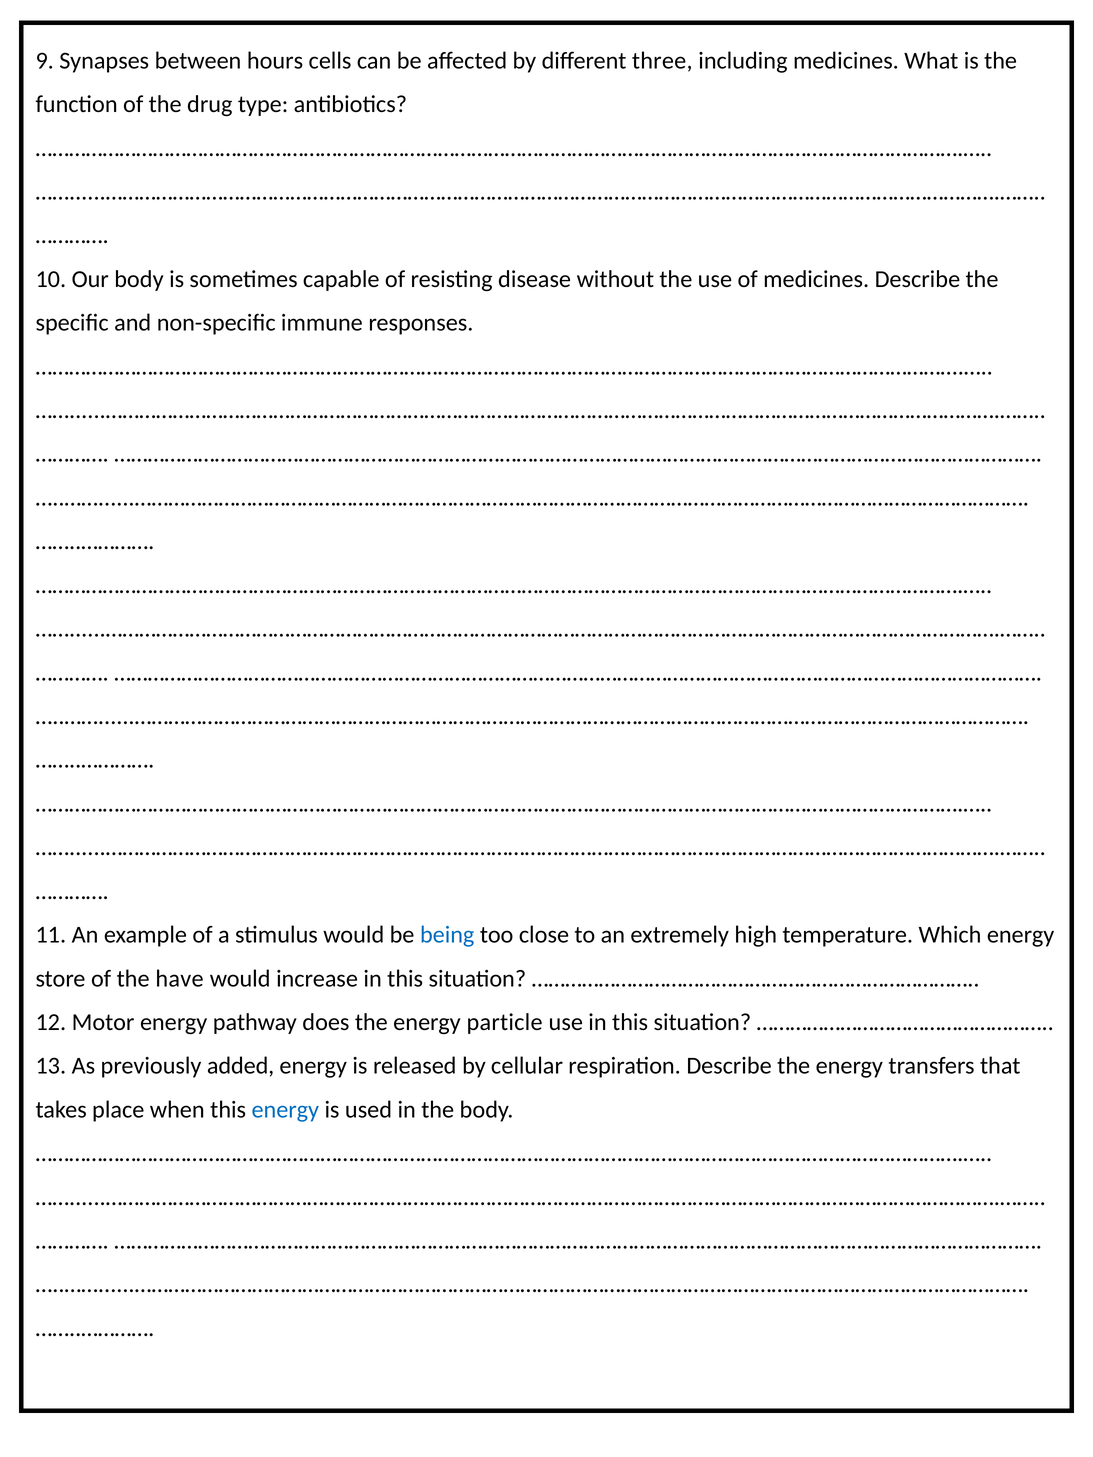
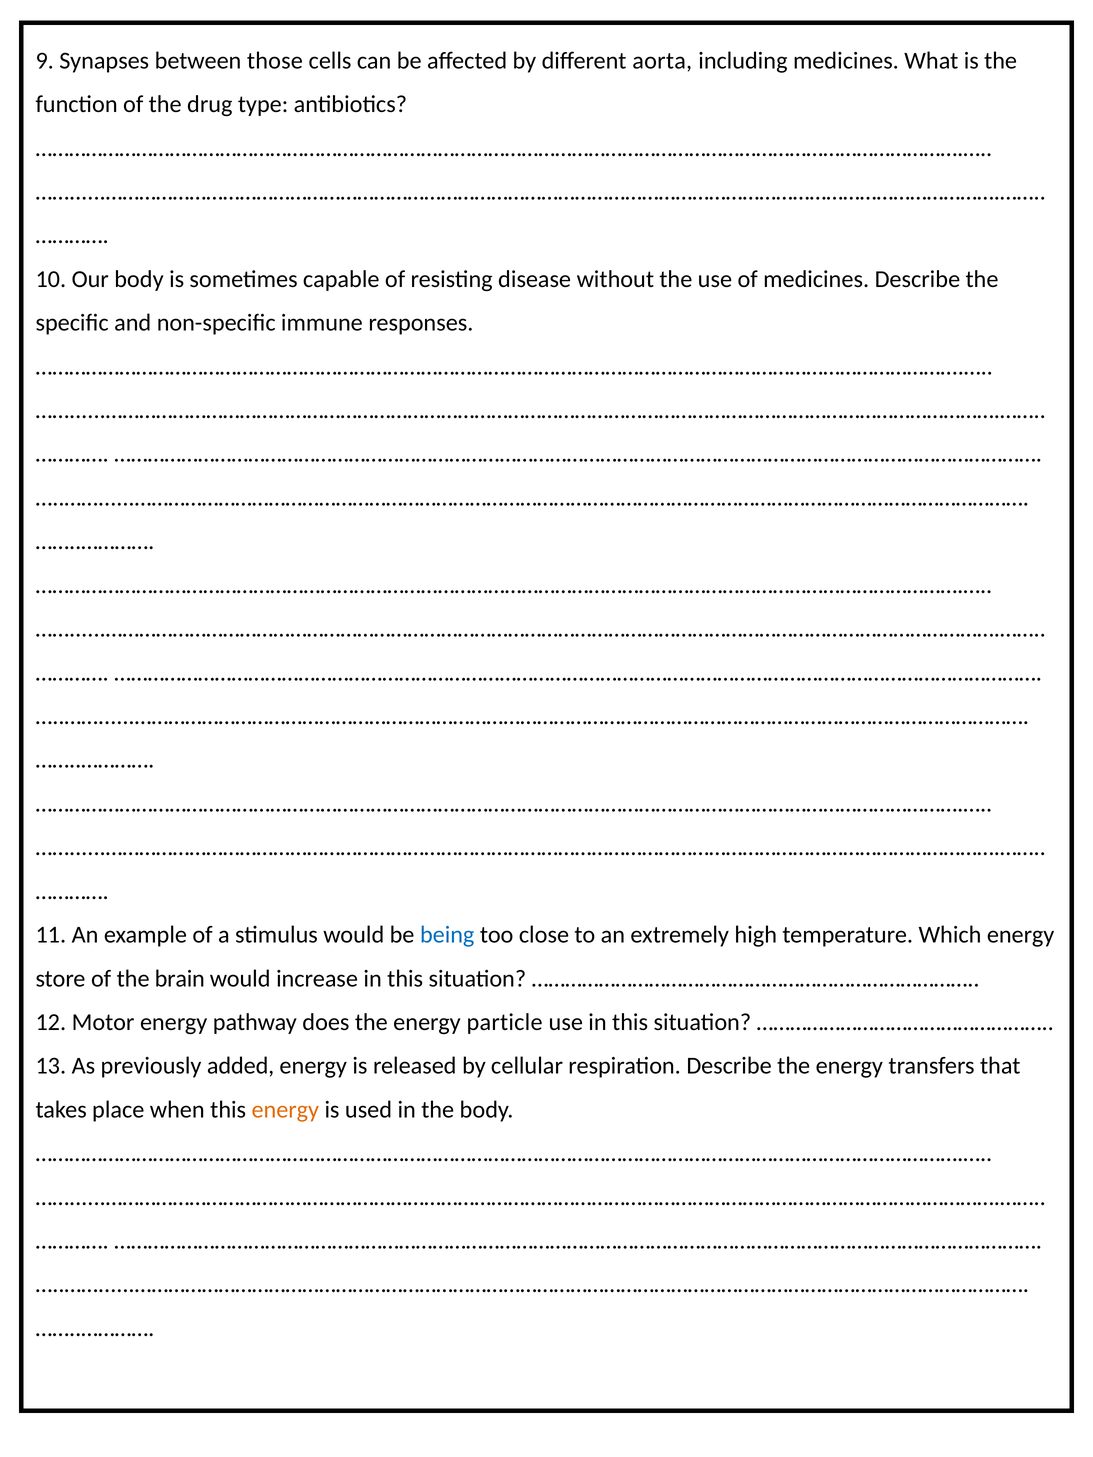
hours: hours -> those
three: three -> aorta
have: have -> brain
energy at (285, 1110) colour: blue -> orange
